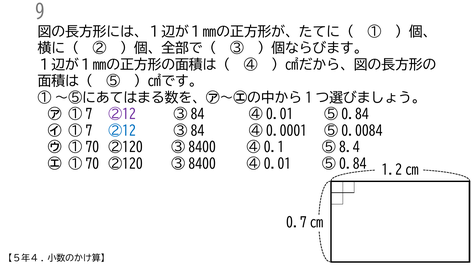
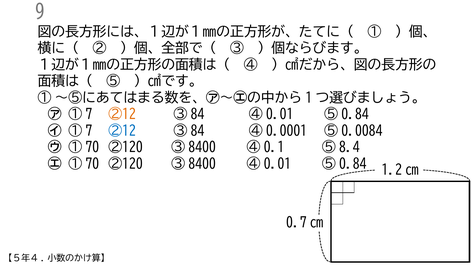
②12 at (122, 115) colour: purple -> orange
